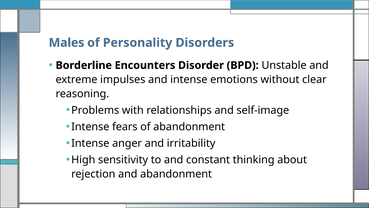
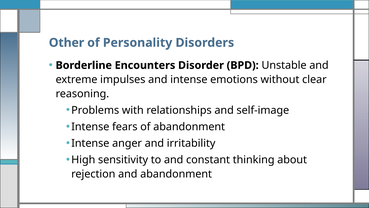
Males: Males -> Other
